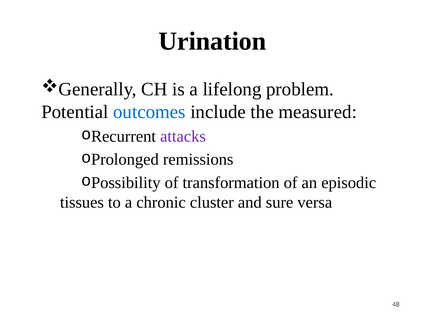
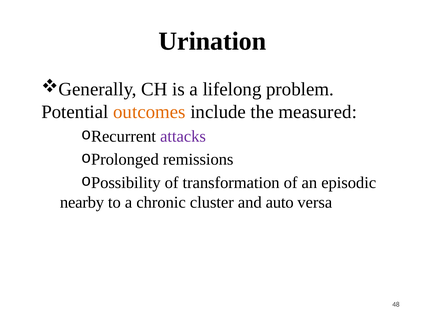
outcomes colour: blue -> orange
tissues: tissues -> nearby
sure: sure -> auto
